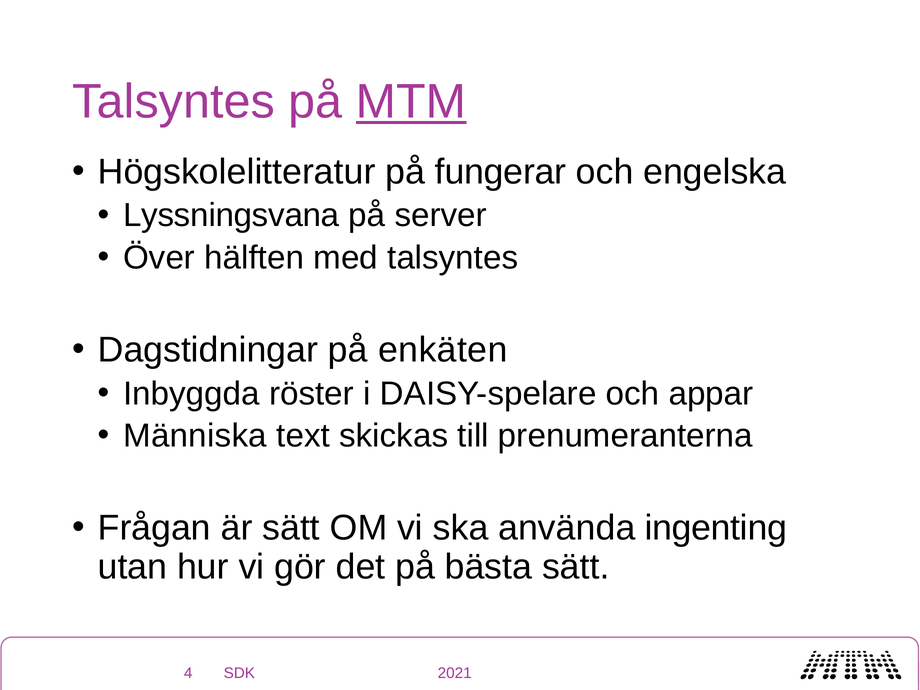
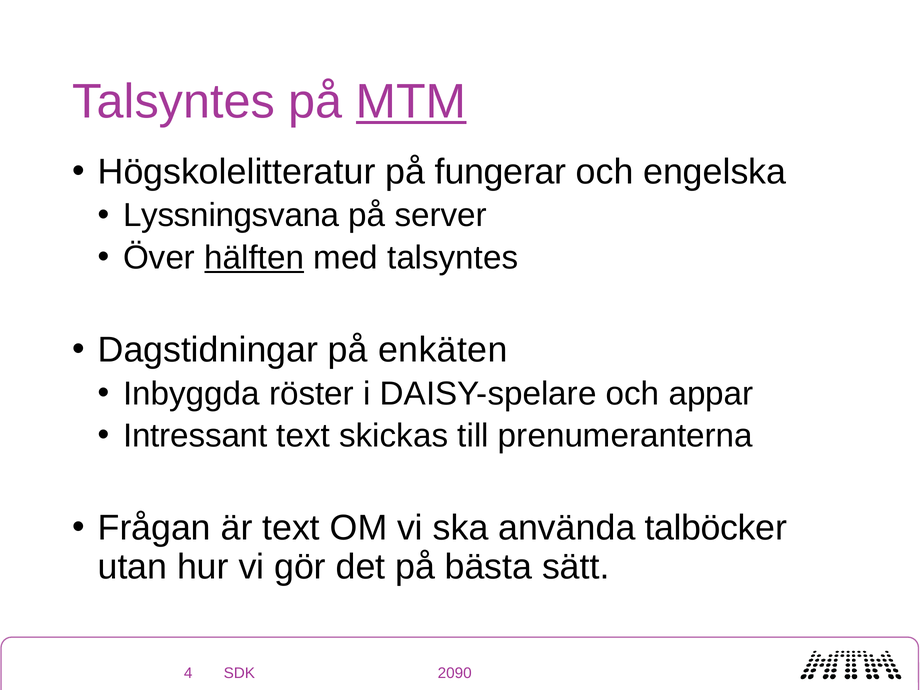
hälften underline: none -> present
Människa: Människa -> Intressant
är sätt: sätt -> text
ingenting: ingenting -> talböcker
2021: 2021 -> 2090
